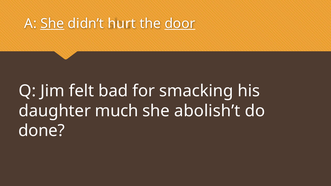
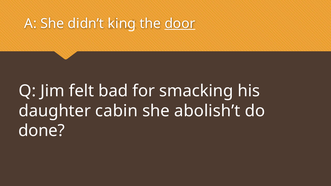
She at (52, 24) underline: present -> none
hurt: hurt -> king
much: much -> cabin
